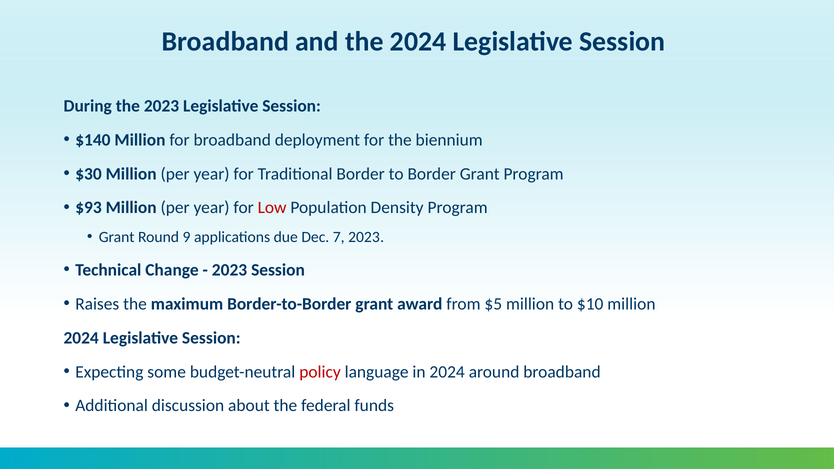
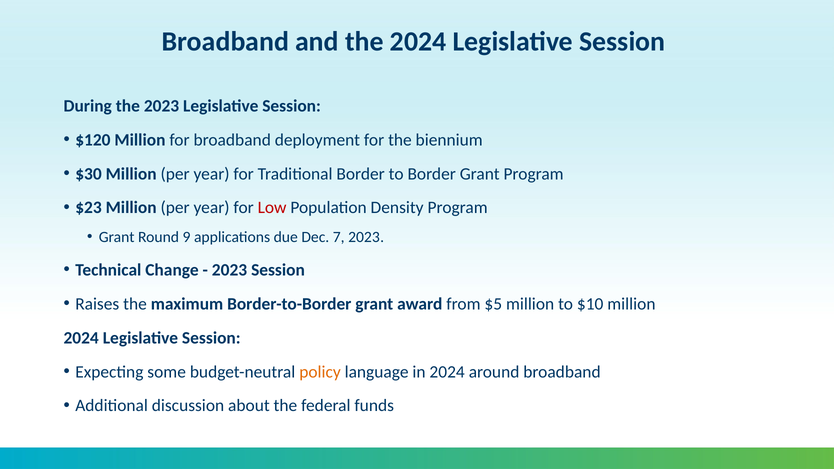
$140: $140 -> $120
$93: $93 -> $23
policy colour: red -> orange
